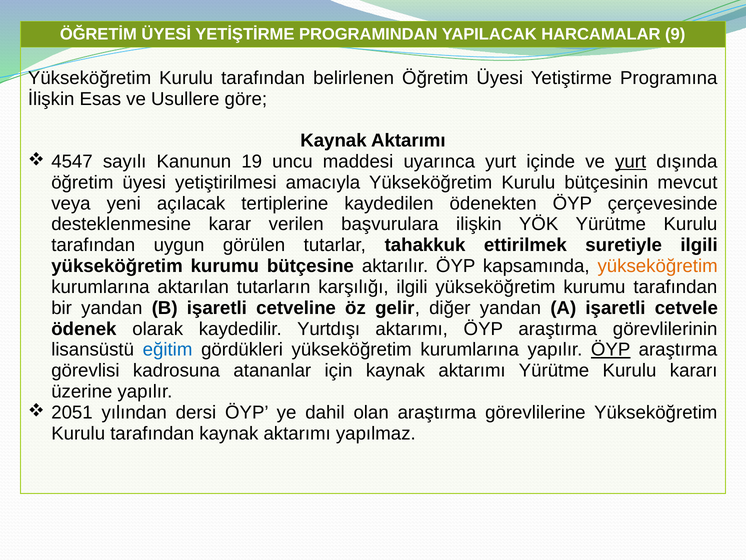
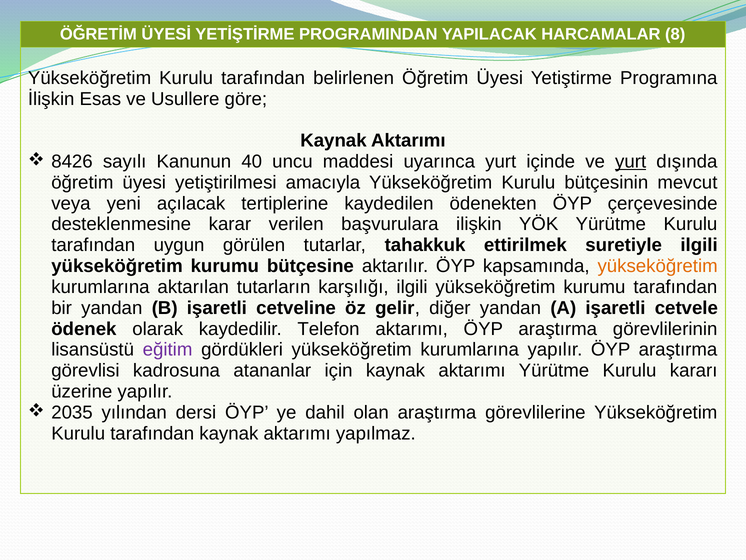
9: 9 -> 8
4547: 4547 -> 8426
19: 19 -> 40
Yurtdışı: Yurtdışı -> Telefon
eğitim colour: blue -> purple
ÖYP at (611, 349) underline: present -> none
2051: 2051 -> 2035
